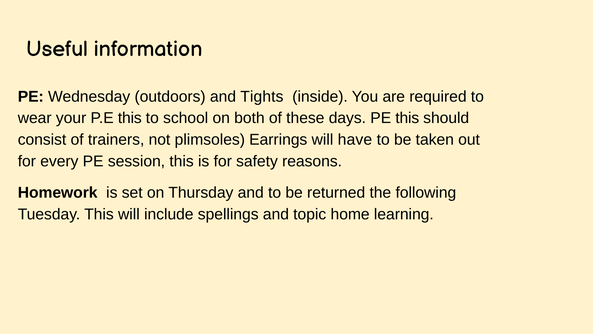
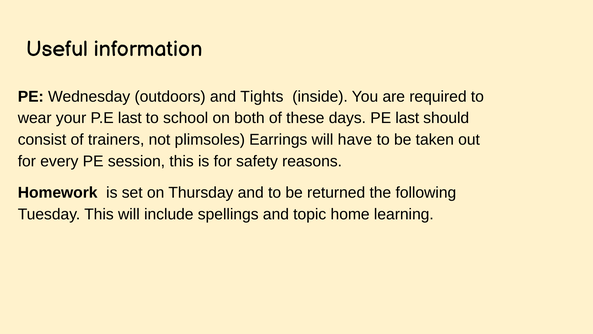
P.E this: this -> last
PE this: this -> last
